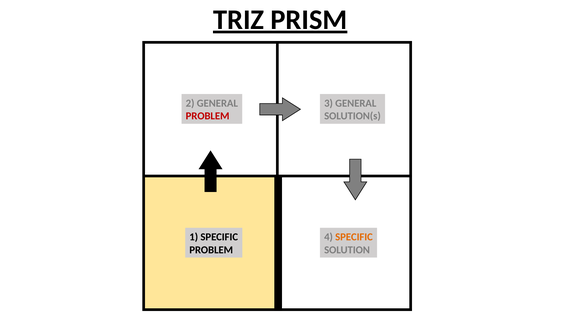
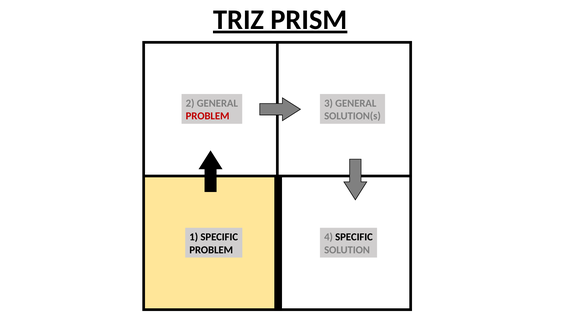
SPECIFIC at (354, 237) colour: orange -> black
